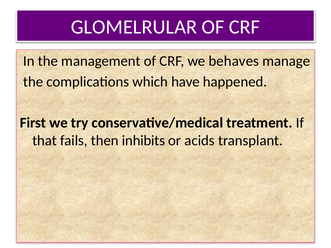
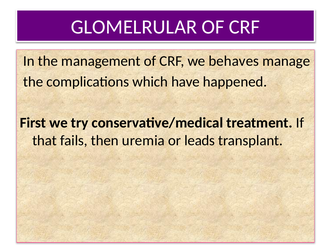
inhibits: inhibits -> uremia
acids: acids -> leads
